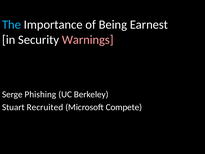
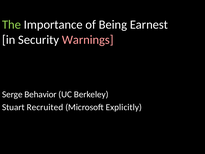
The colour: light blue -> light green
Phishing: Phishing -> Behavior
Compete: Compete -> Explicitly
